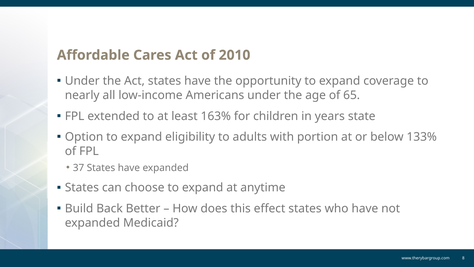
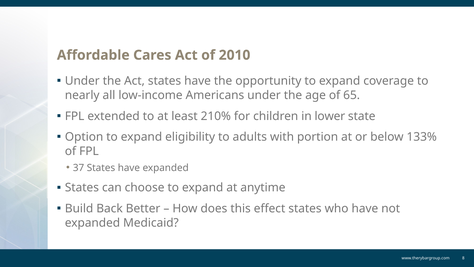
163%: 163% -> 210%
years: years -> lower
